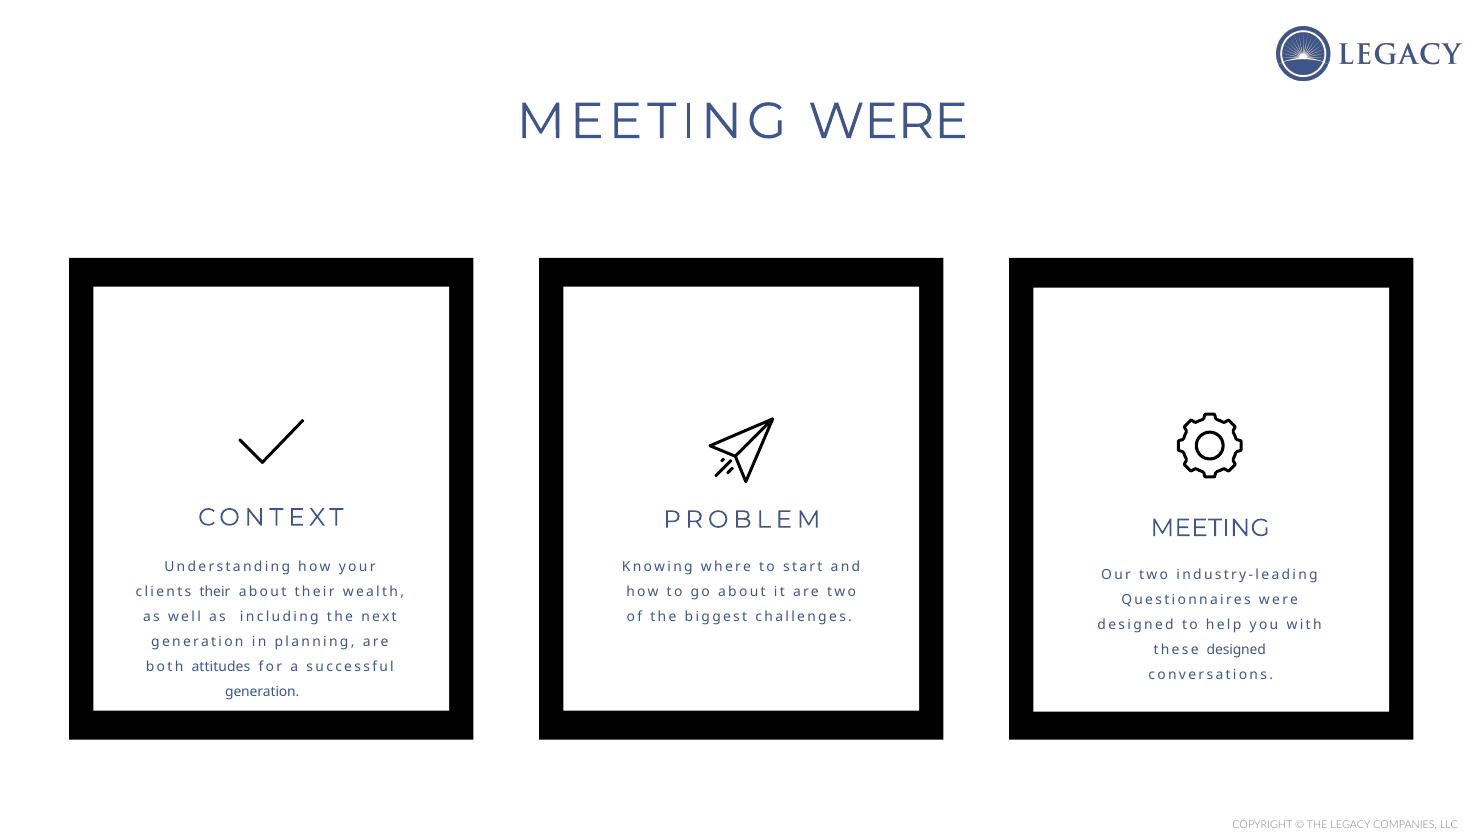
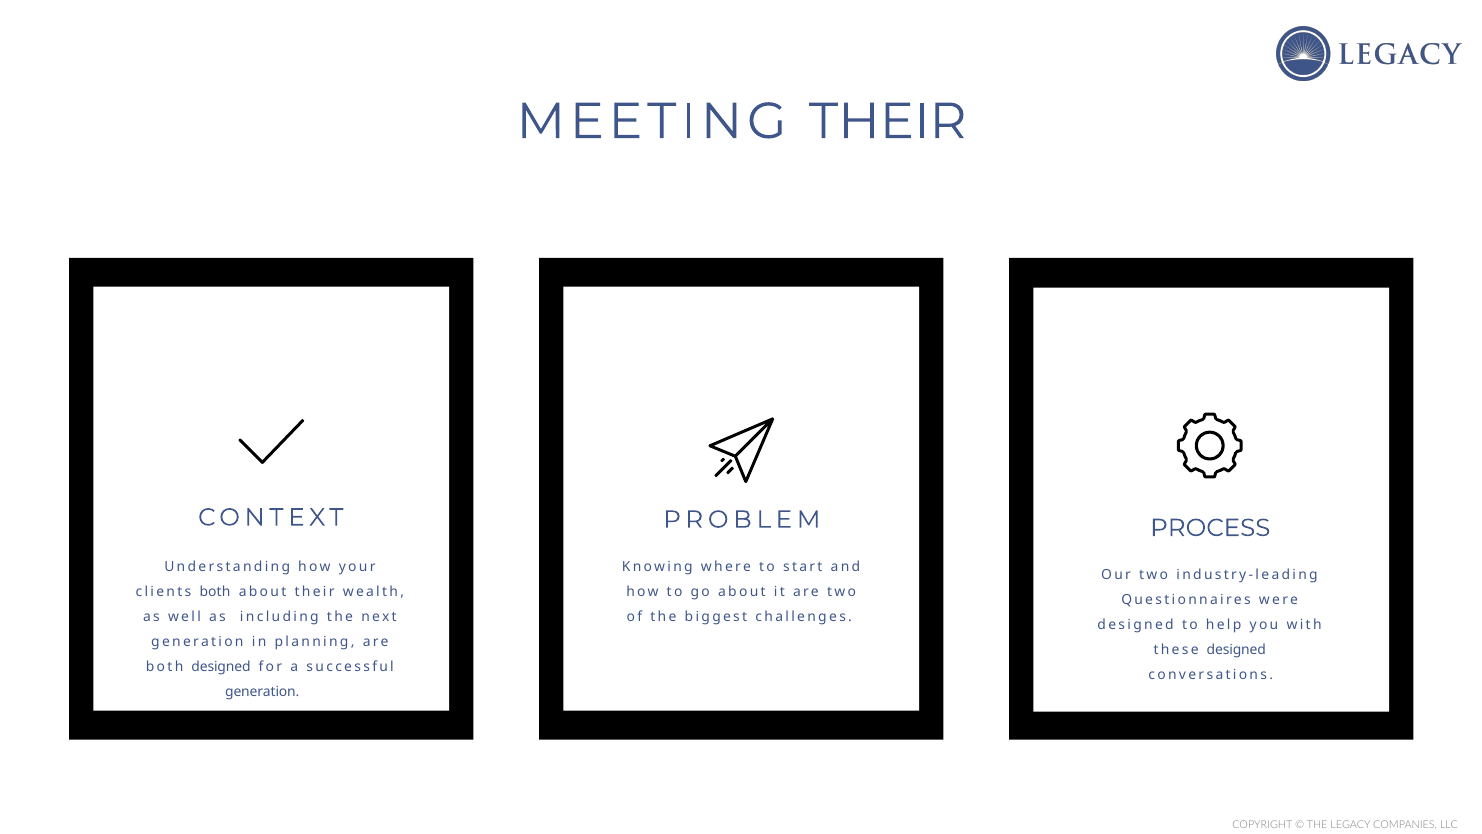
MEETING WERE: WERE -> THEIR
MEETING at (1210, 528): MEETING -> PROCESS
clients their: their -> both
both attitudes: attitudes -> designed
